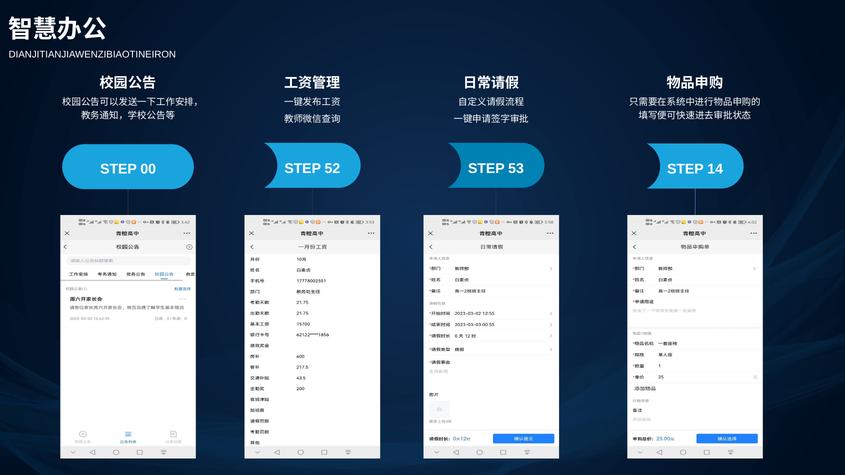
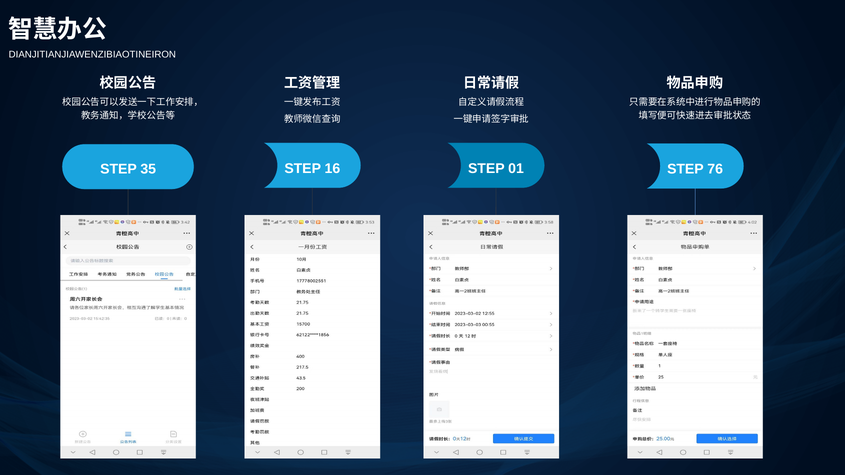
52: 52 -> 16
53: 53 -> 01
14: 14 -> 76
00: 00 -> 35
